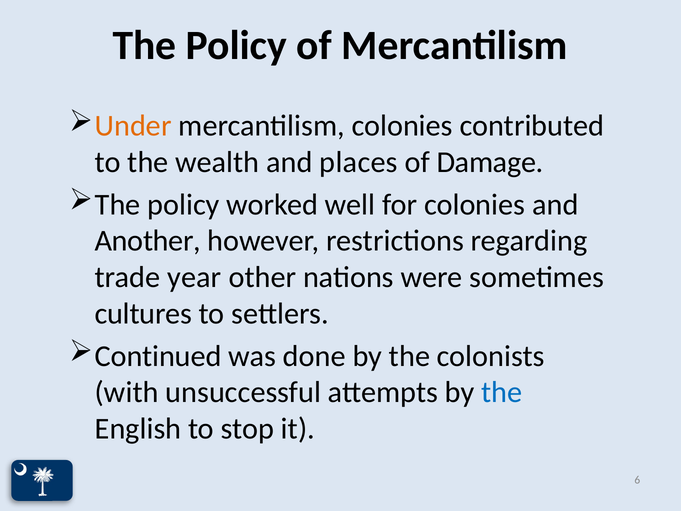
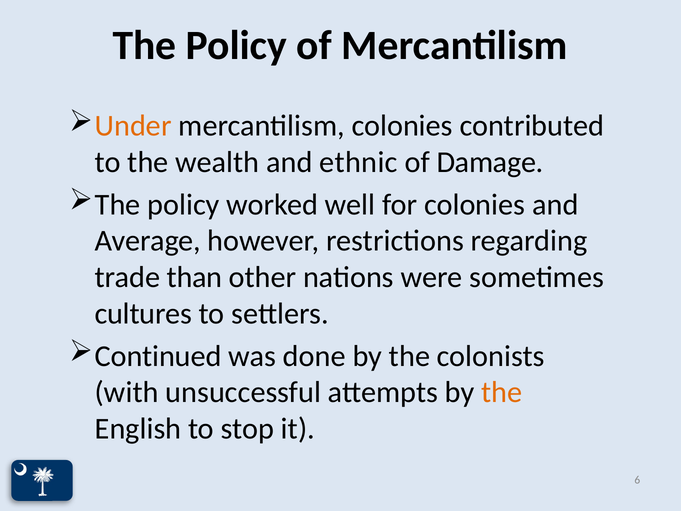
places: places -> ethnic
Another: Another -> Average
year: year -> than
the at (502, 392) colour: blue -> orange
